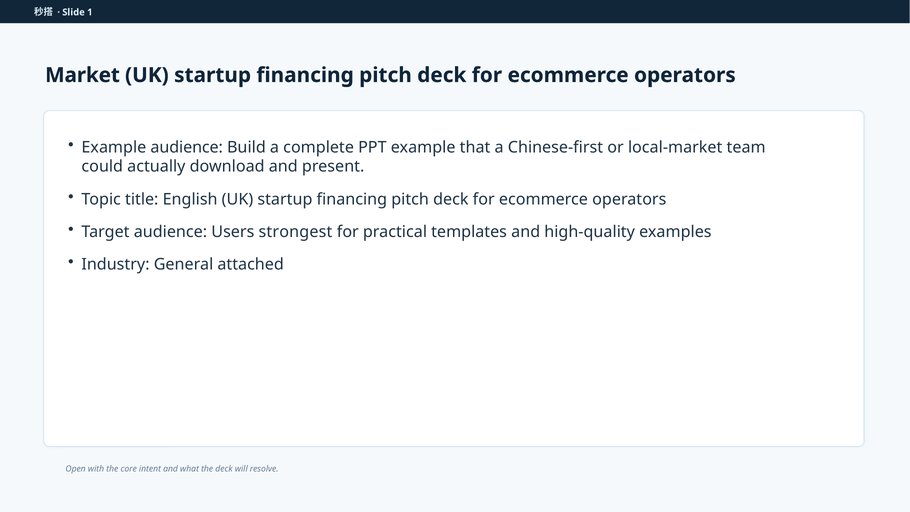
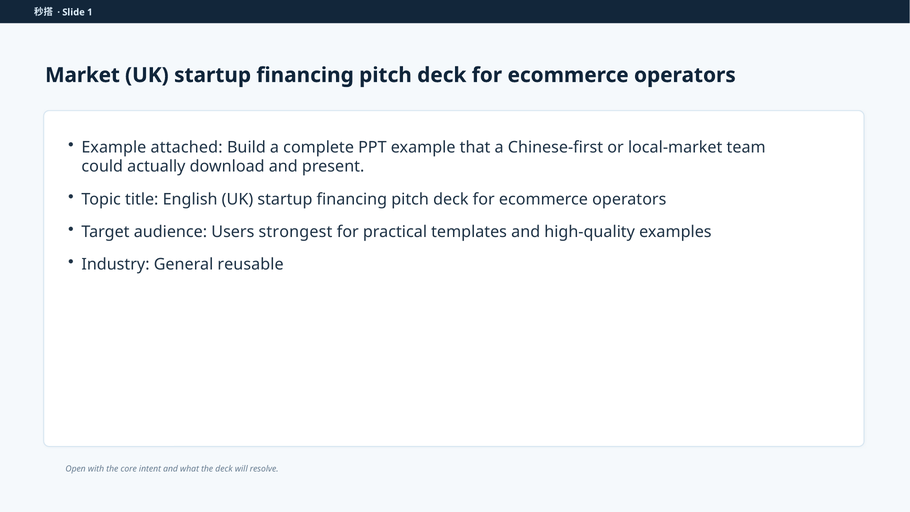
Example audience: audience -> attached
attached: attached -> reusable
